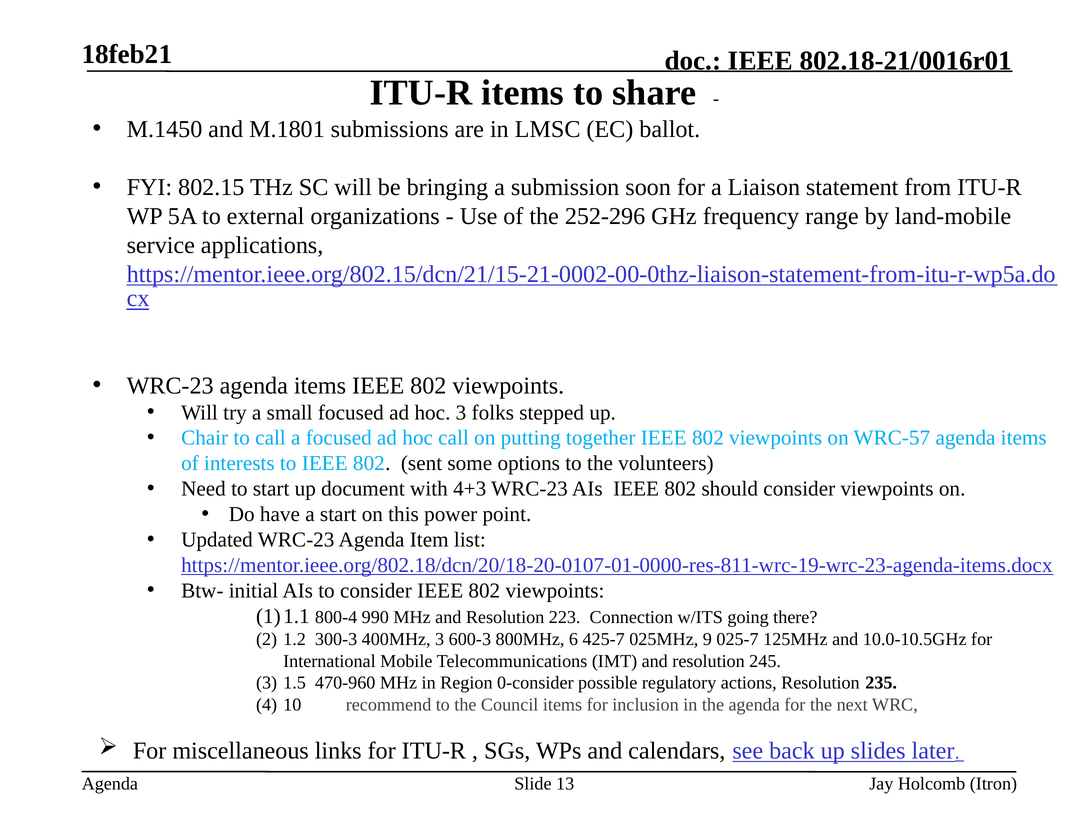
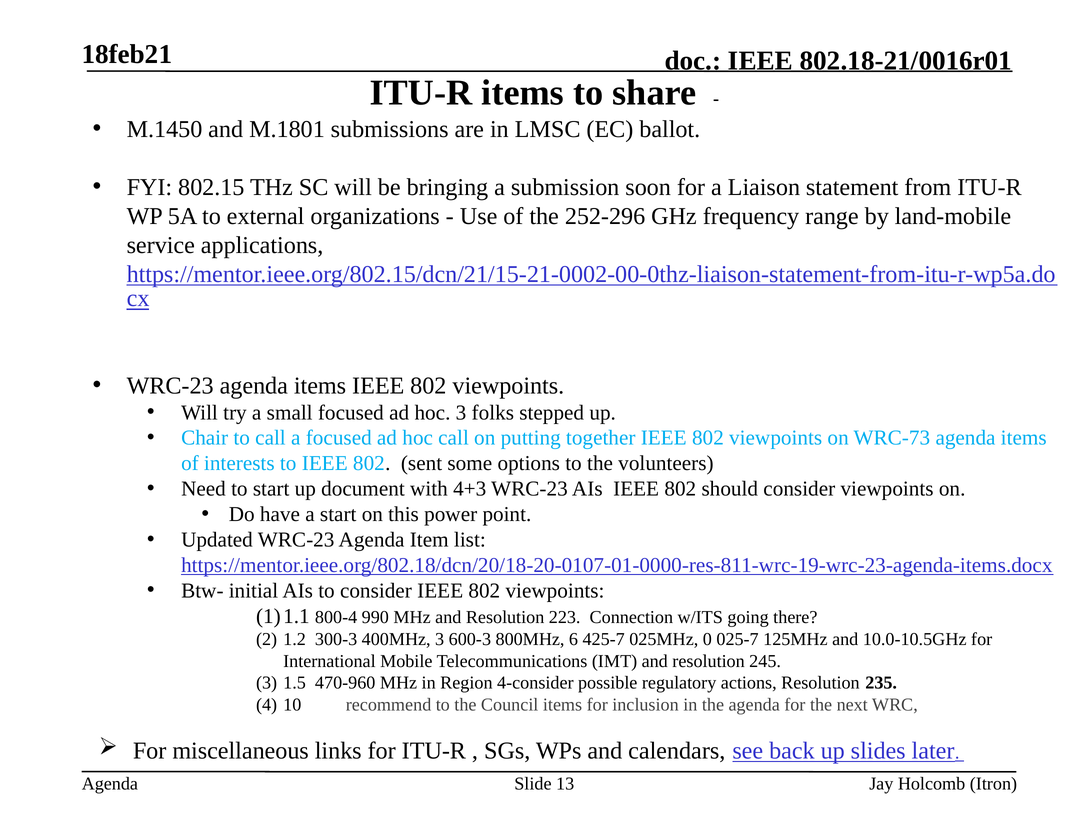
WRC-57: WRC-57 -> WRC-73
9: 9 -> 0
0-consider: 0-consider -> 4-consider
